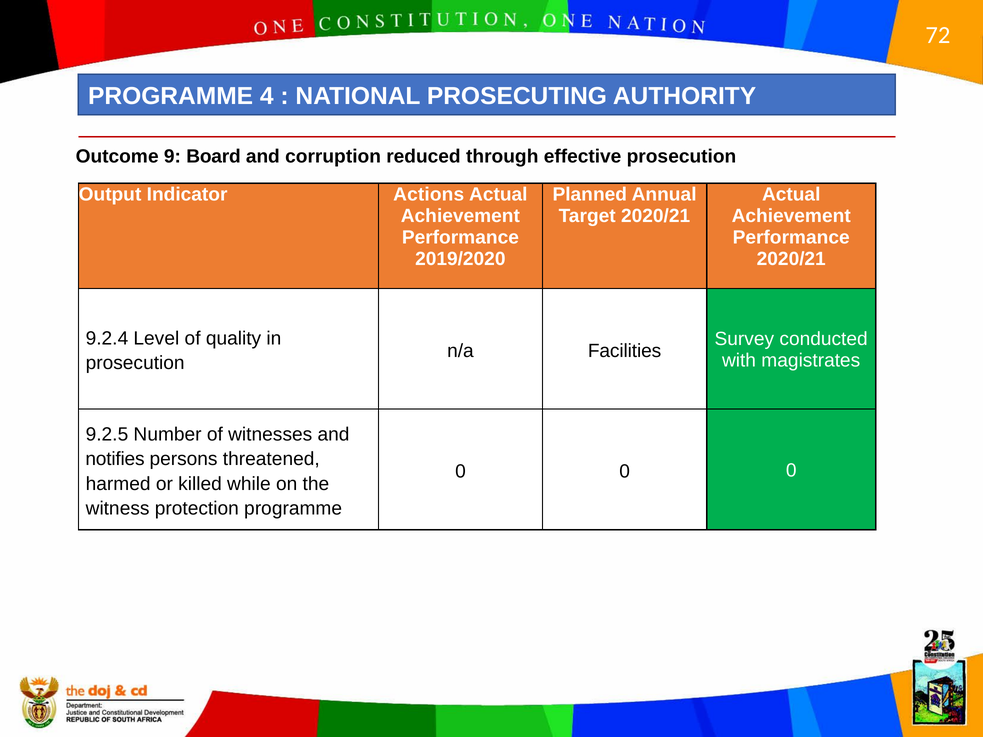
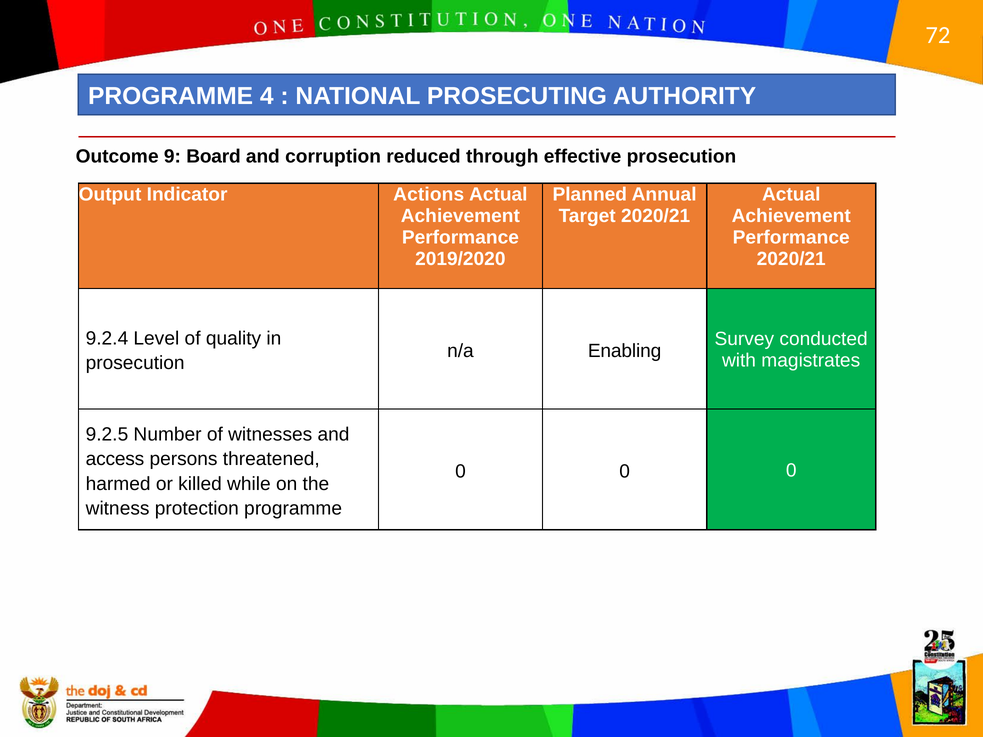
Facilities: Facilities -> Enabling
notifies: notifies -> access
